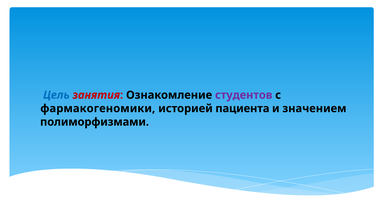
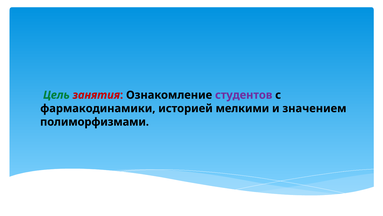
Цель colour: blue -> green
фармакогеномики: фармакогеномики -> фармакодинамики
пациента: пациента -> мелкими
